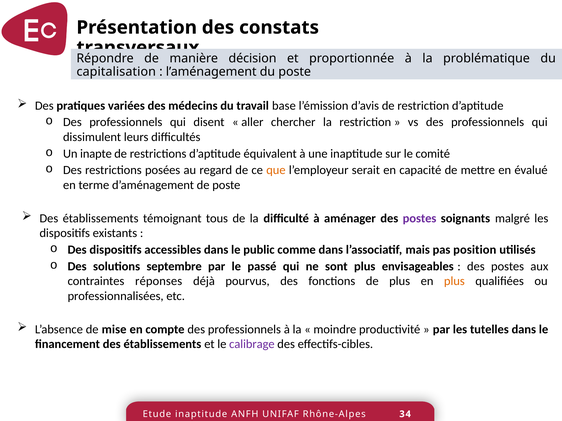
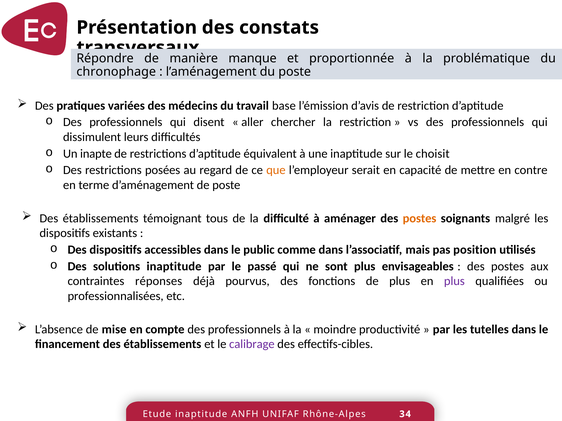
décision: décision -> manque
capitalisation: capitalisation -> chronophage
comité: comité -> choisit
évalué: évalué -> contre
postes at (420, 218) colour: purple -> orange
solutions septembre: septembre -> inaptitude
plus at (454, 282) colour: orange -> purple
